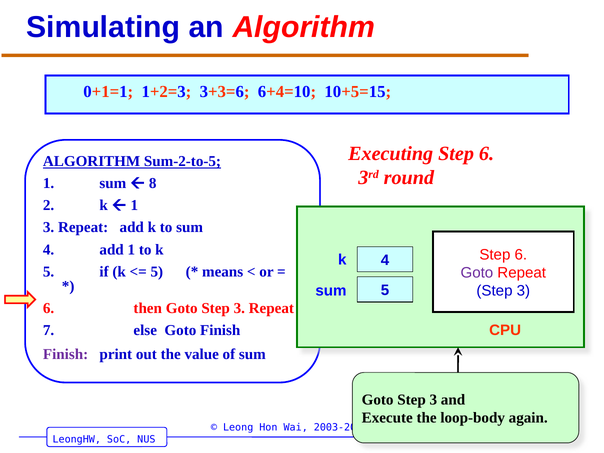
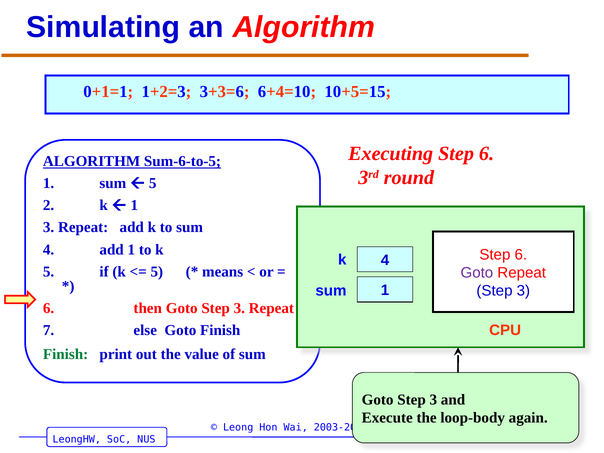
Sum-2-to-5: Sum-2-to-5 -> Sum-6-to-5
8 at (153, 183): 8 -> 5
sum 5: 5 -> 1
Finish at (66, 354) colour: purple -> green
